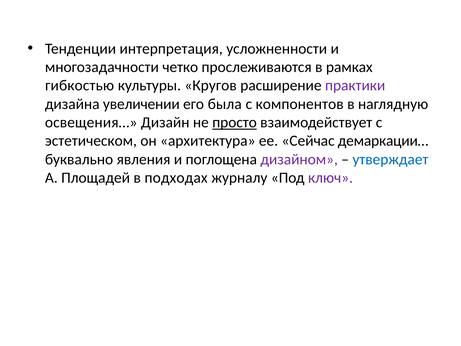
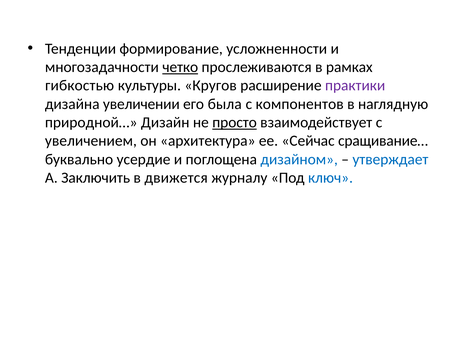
интерпретация: интерпретация -> формирование
четко underline: none -> present
освещения…: освещения… -> природной…
эстетическом: эстетическом -> увеличением
демаркации…: демаркации… -> сращивание…
явления: явления -> усердие
дизайном colour: purple -> blue
Площадей: Площадей -> Заключить
подходах: подходах -> движется
ключ colour: purple -> blue
